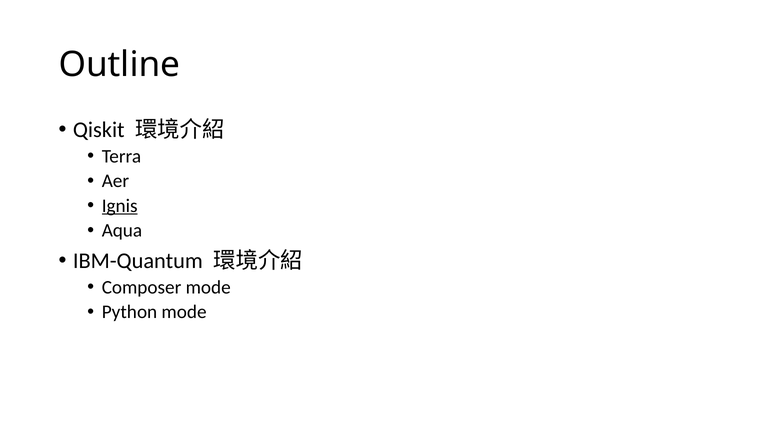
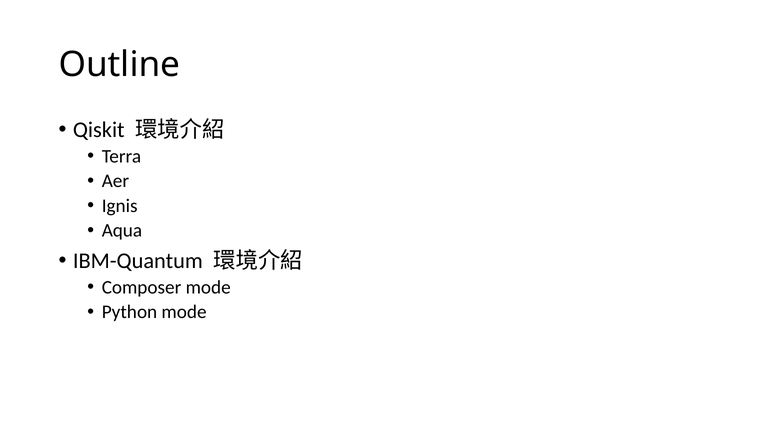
Ignis underline: present -> none
